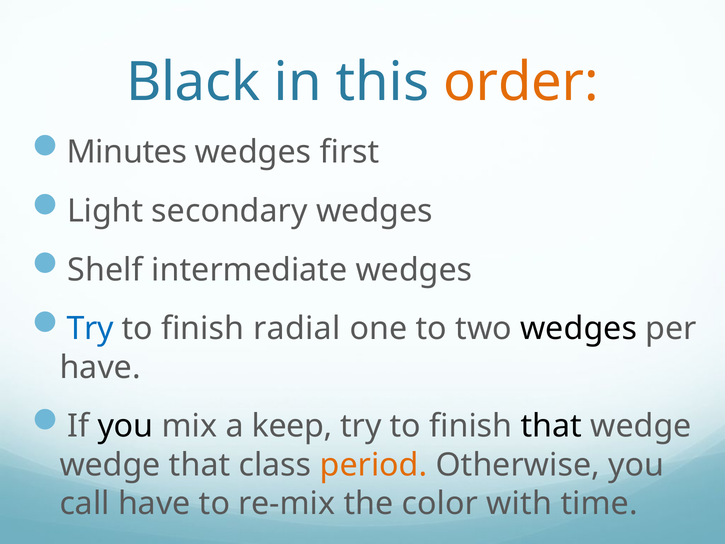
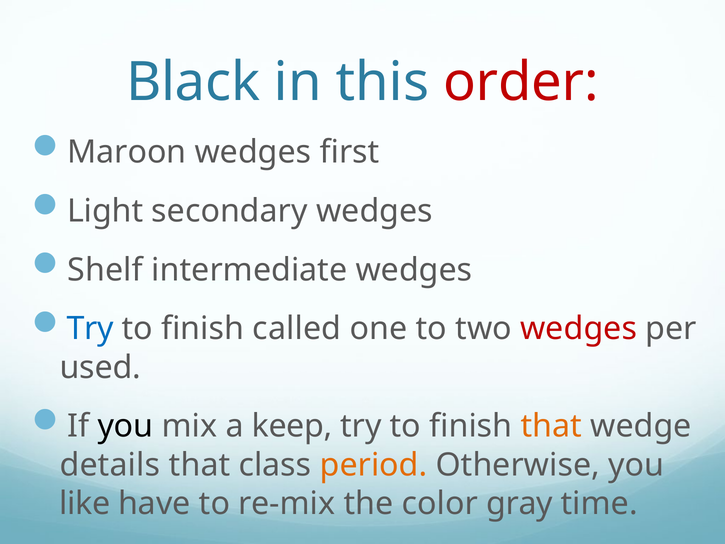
order colour: orange -> red
Minutes: Minutes -> Maroon
radial: radial -> called
wedges at (579, 329) colour: black -> red
have at (100, 367): have -> used
that at (551, 426) colour: black -> orange
wedge at (110, 465): wedge -> details
call: call -> like
with: with -> gray
